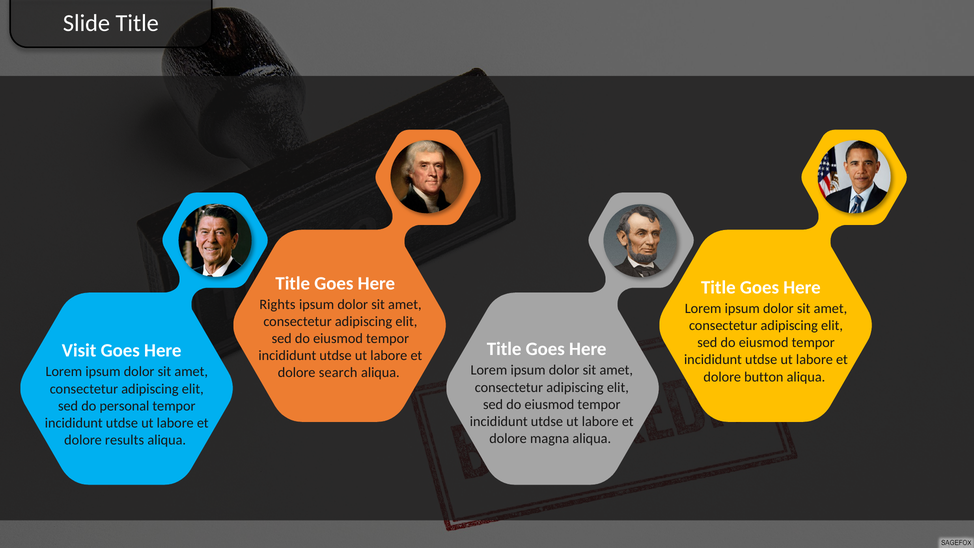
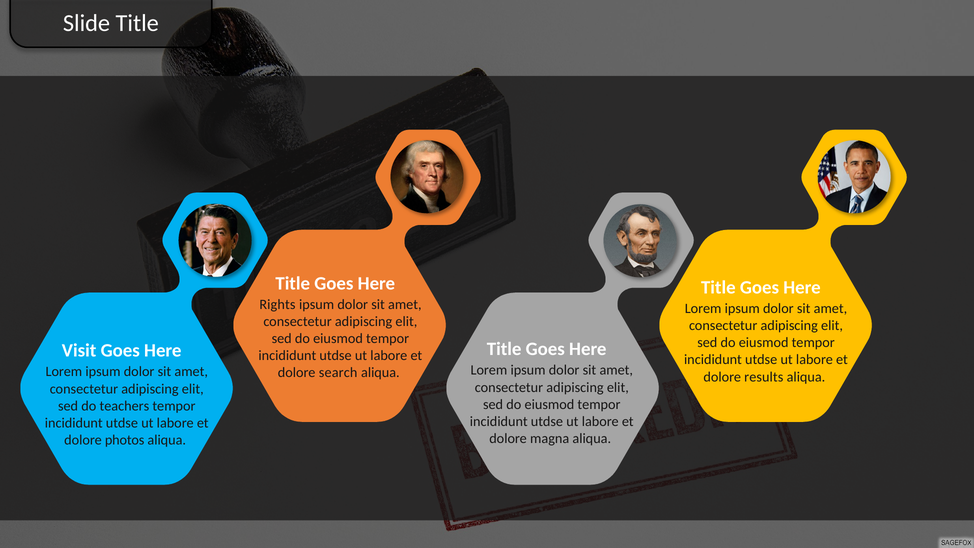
button: button -> results
personal: personal -> teachers
results: results -> photos
